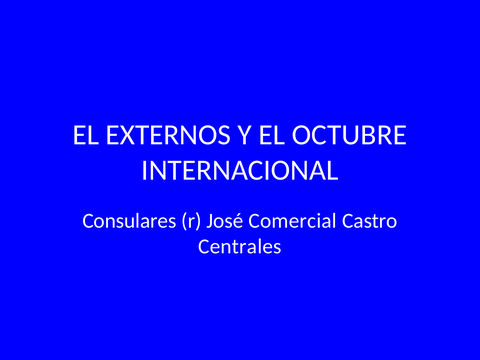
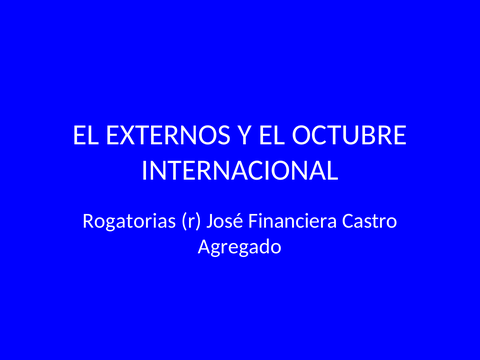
Consulares: Consulares -> Rogatorias
Comercial: Comercial -> Financiera
Centrales: Centrales -> Agregado
